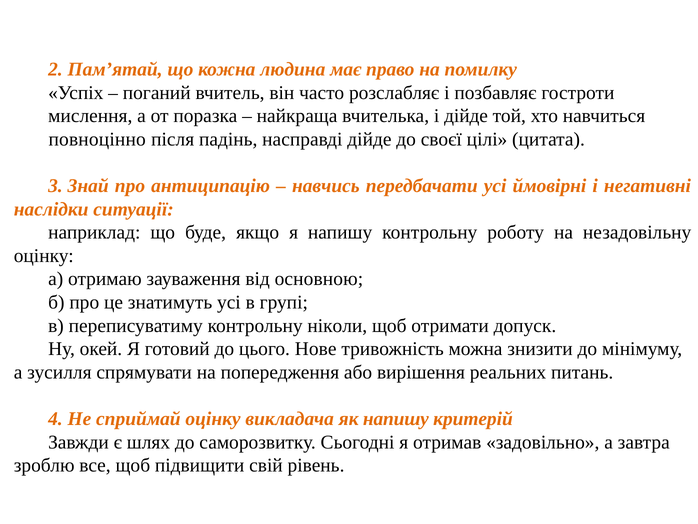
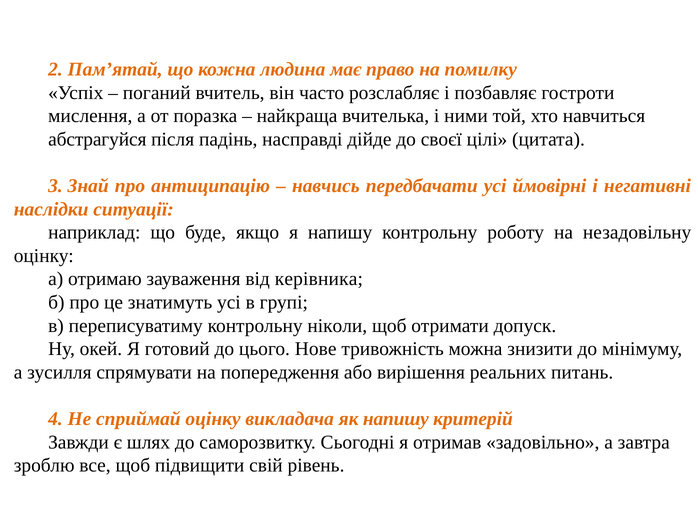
і дійде: дійде -> ними
повноцінно: повноцінно -> абстрагуйся
основною: основною -> керівника
